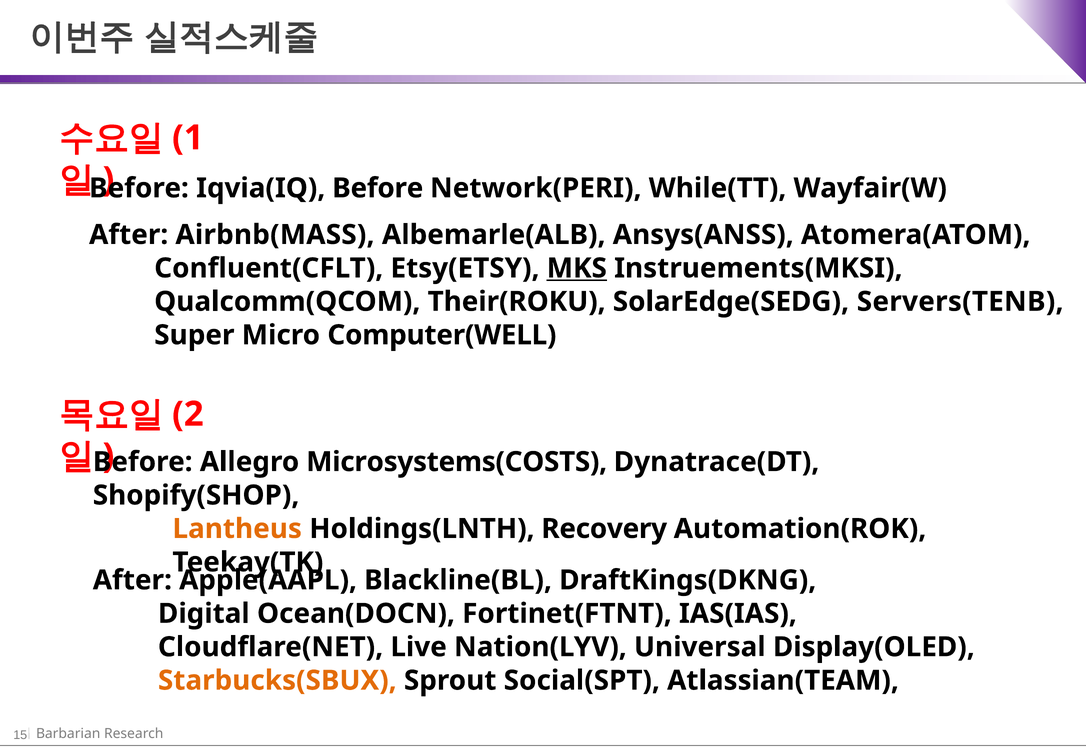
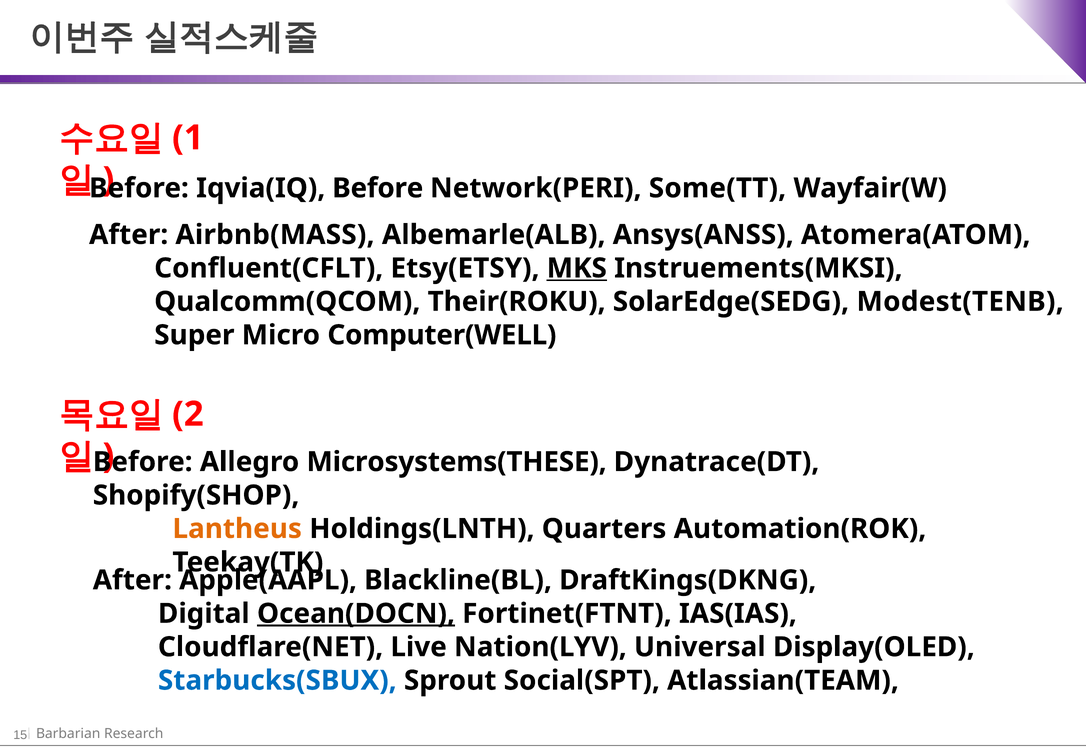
While(TT: While(TT -> Some(TT
Servers(TENB: Servers(TENB -> Modest(TENB
Microsystems(COSTS: Microsystems(COSTS -> Microsystems(THESE
Recovery: Recovery -> Quarters
Ocean(DOCN underline: none -> present
Starbucks(SBUX colour: orange -> blue
